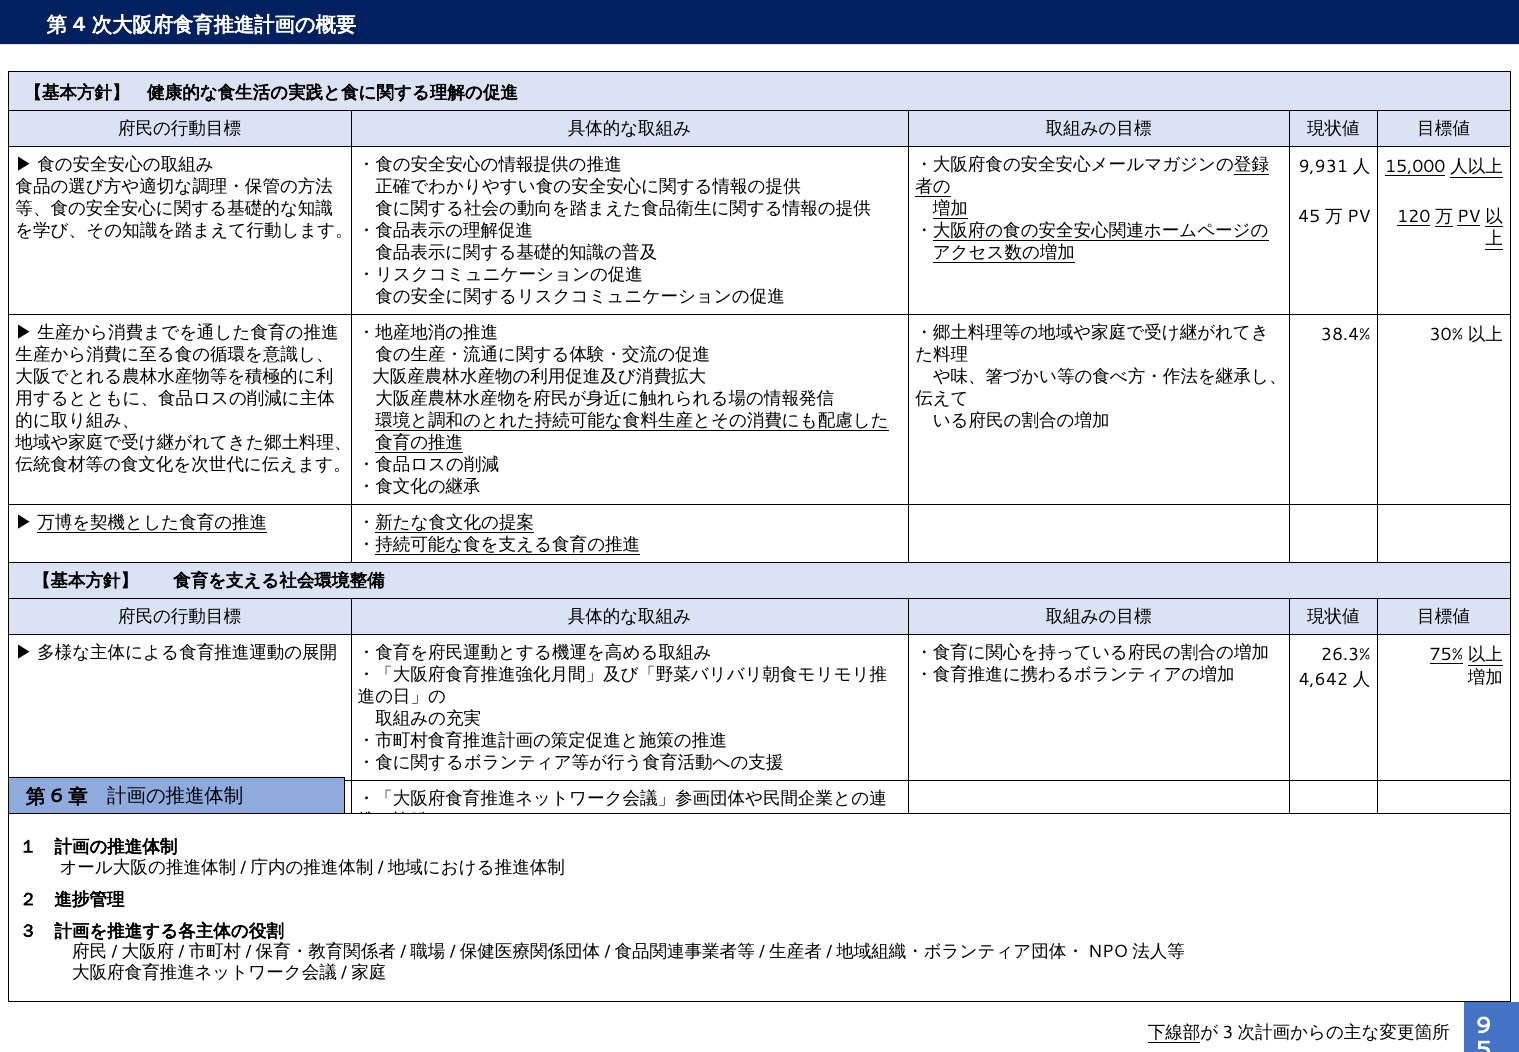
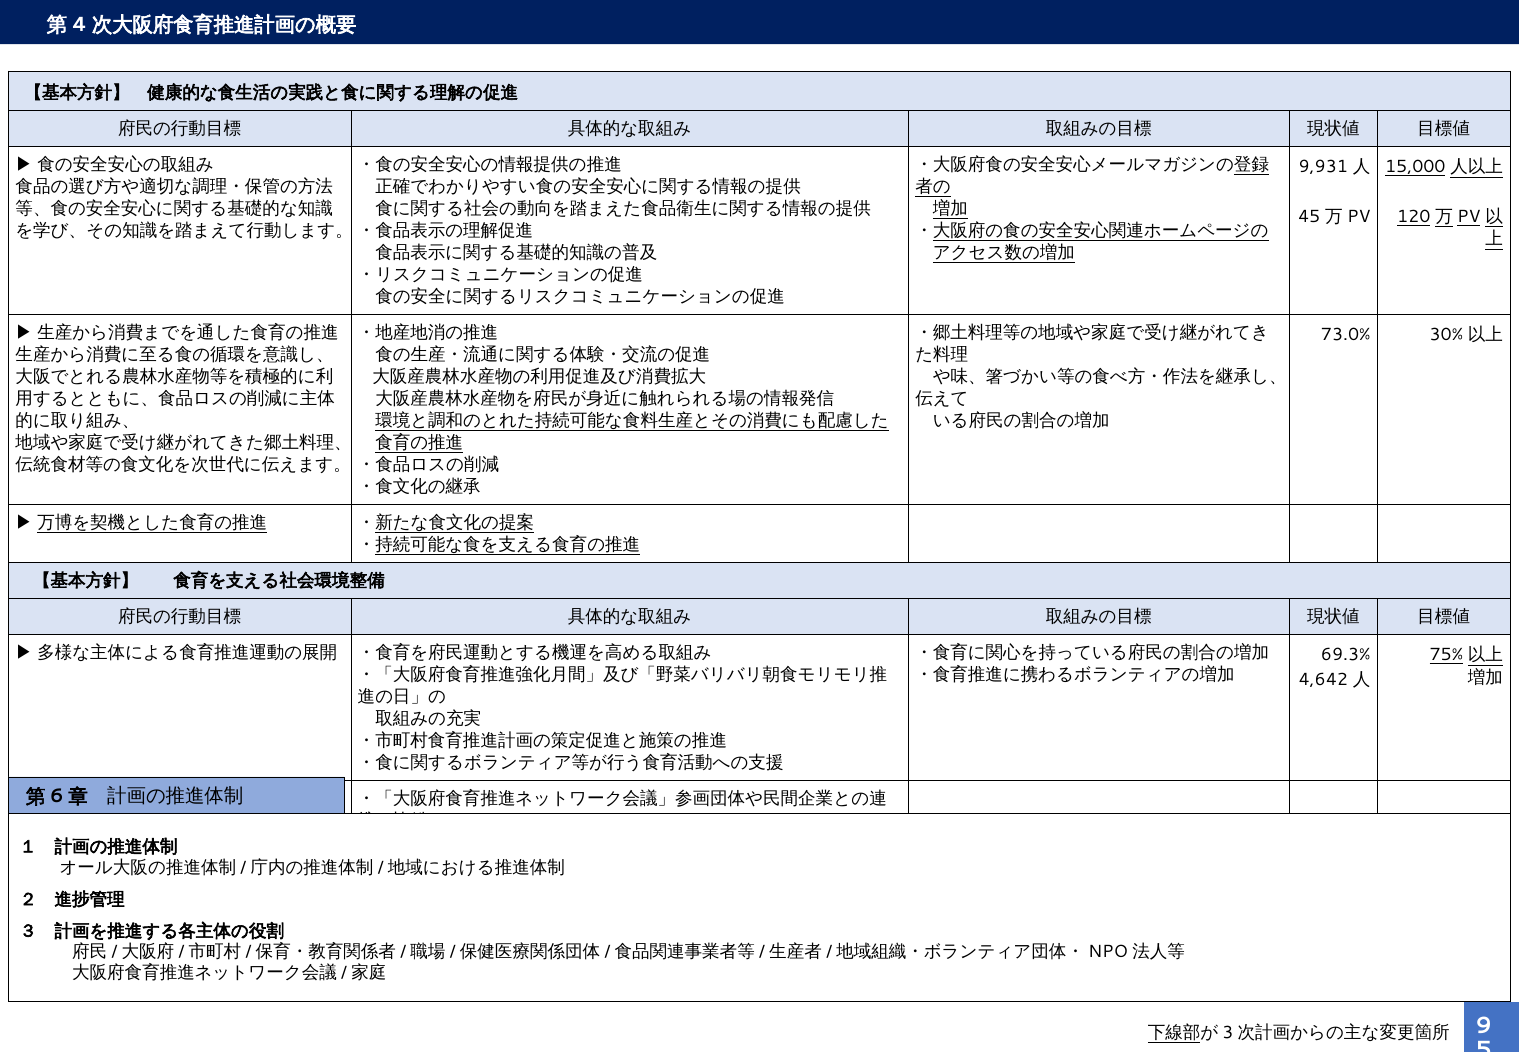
38.4%: 38.4% -> 73.0%
26.3%: 26.3% -> 69.3%
